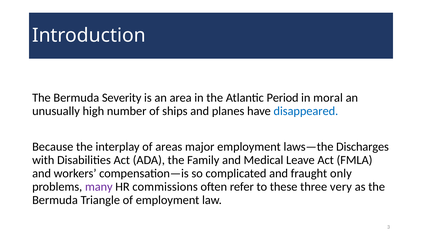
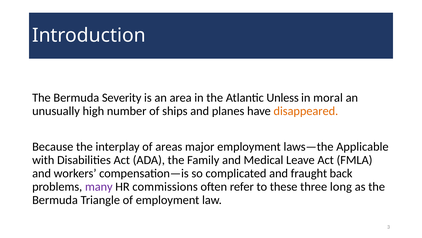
Period: Period -> Unless
disappeared colour: blue -> orange
Discharges: Discharges -> Applicable
only: only -> back
very: very -> long
